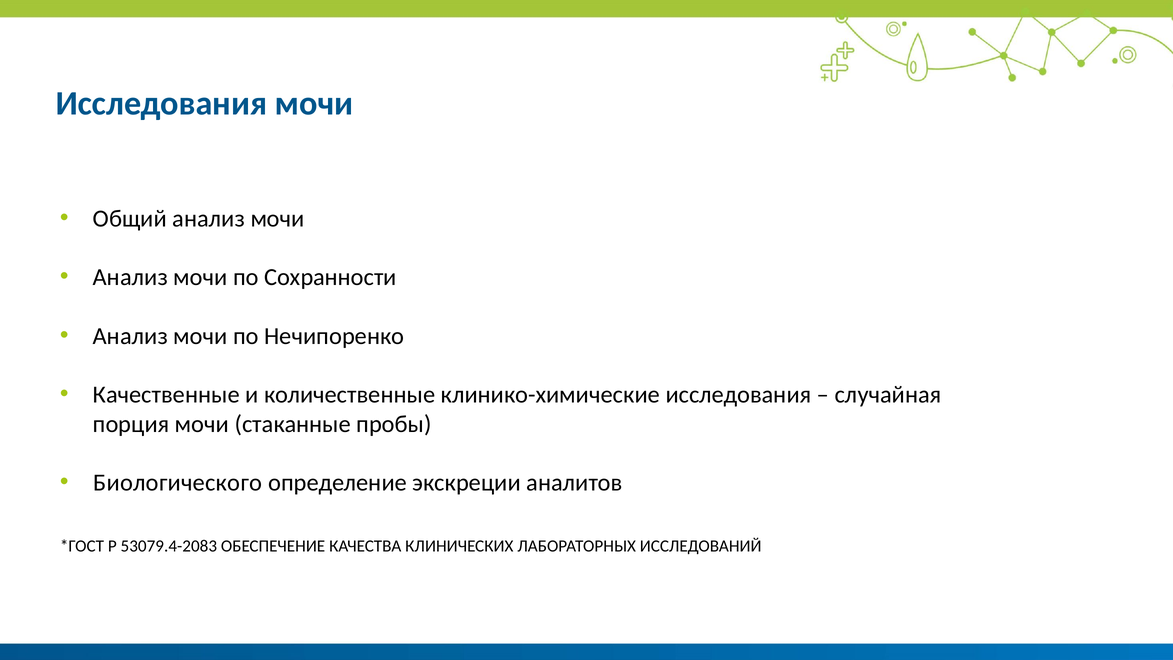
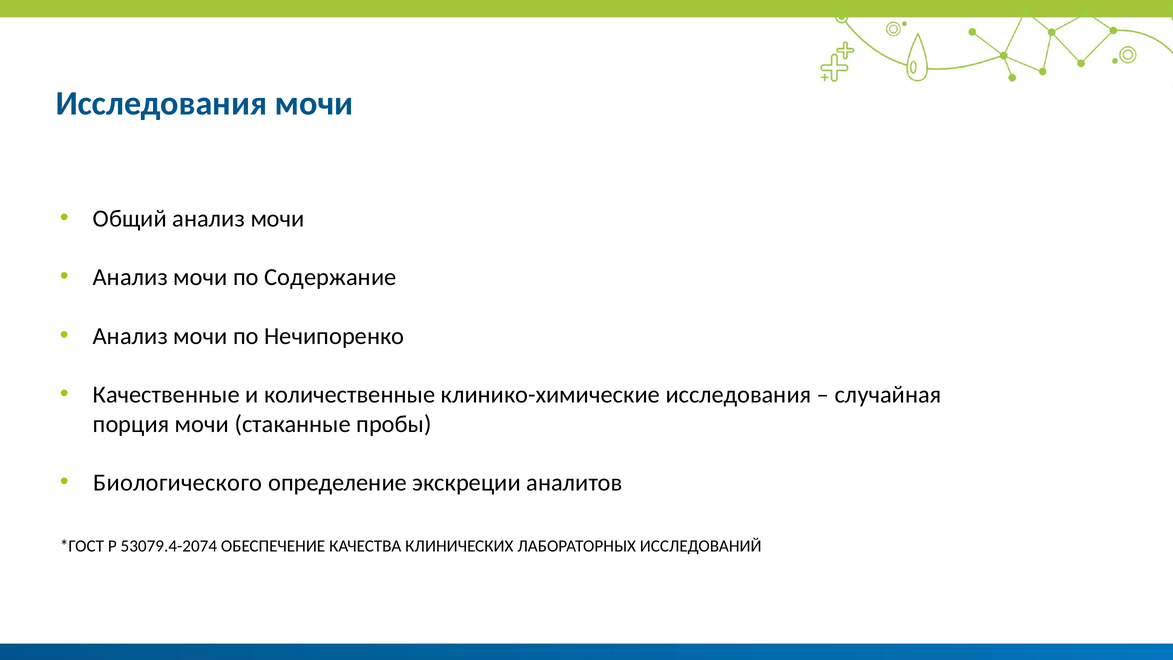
Сохранности: Сохранности -> Содержание
53079.4-2083: 53079.4-2083 -> 53079.4-2074
